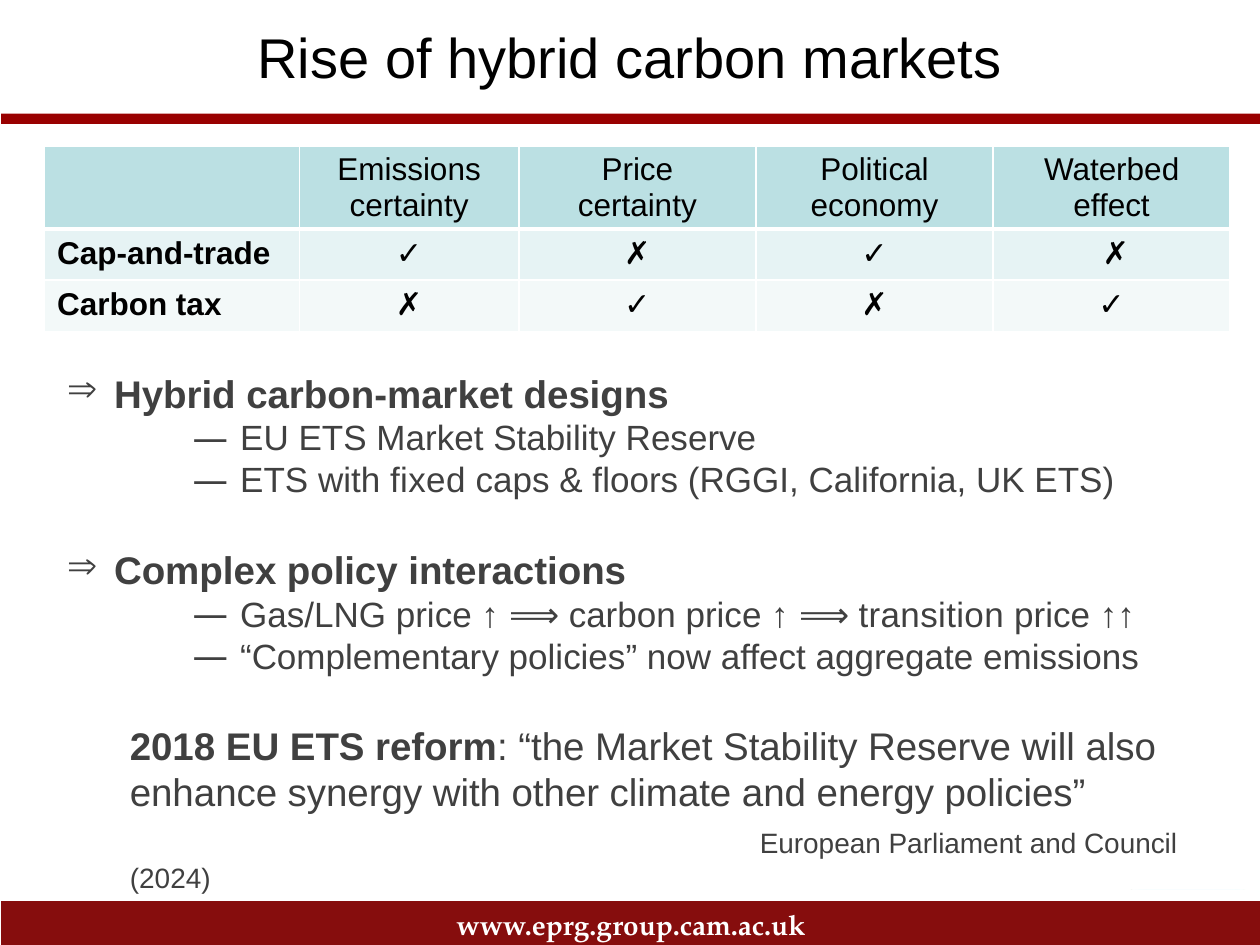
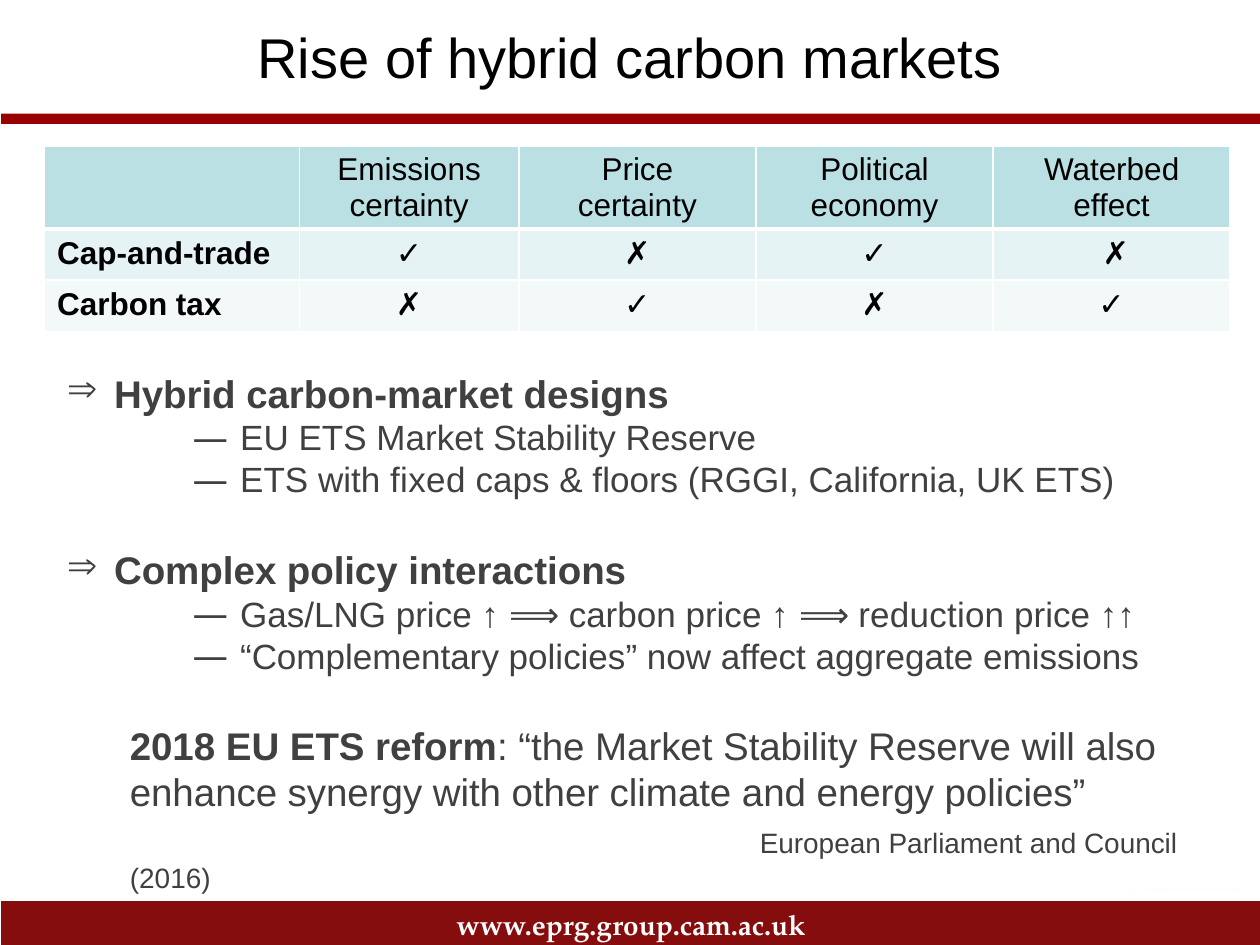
transition: transition -> reduction
2024: 2024 -> 2016
